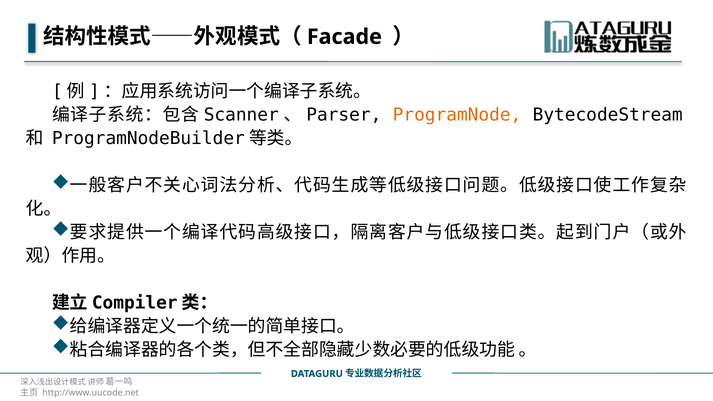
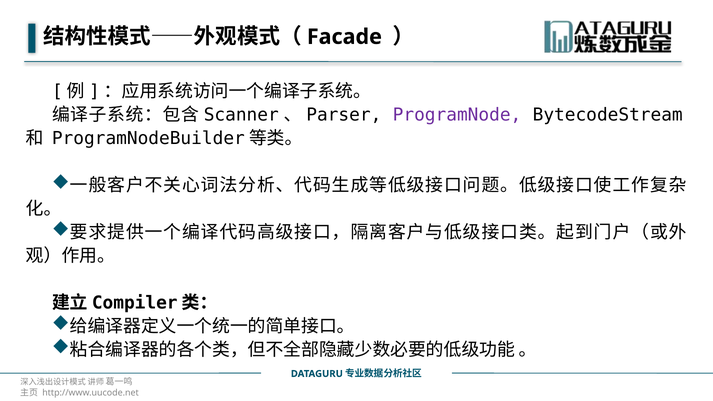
ProgramNode colour: orange -> purple
